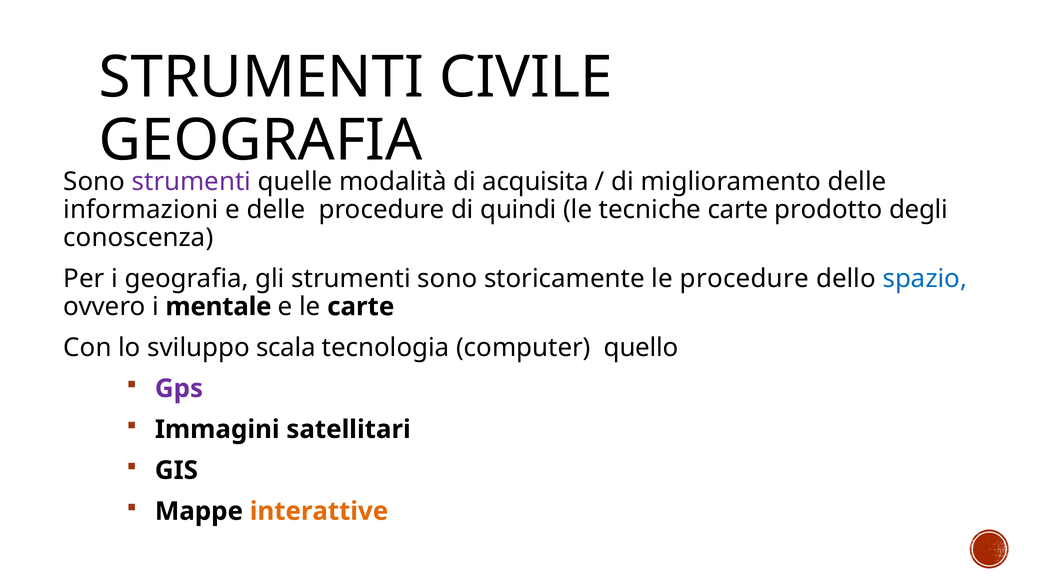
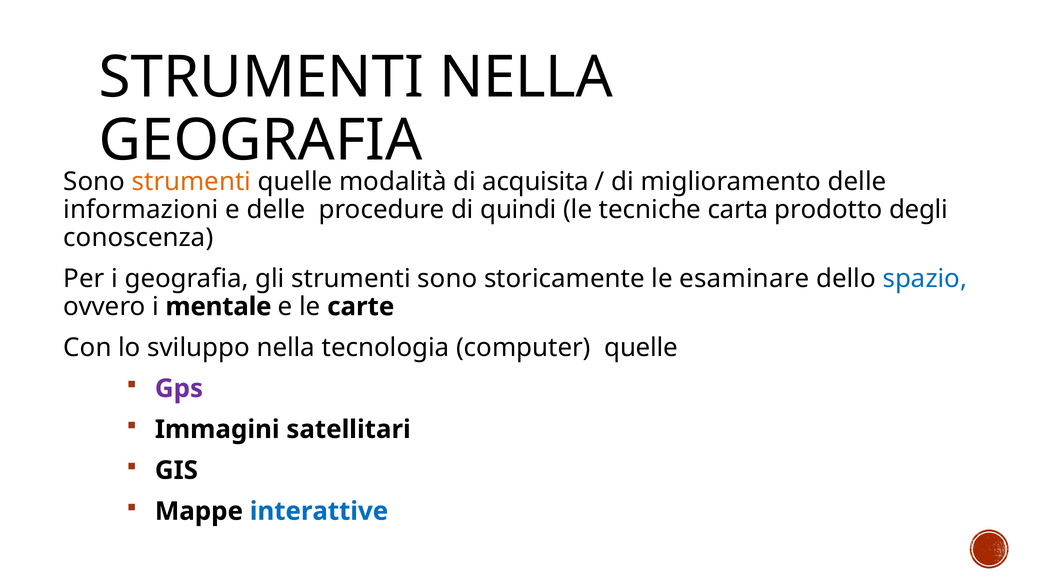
STRUMENTI CIVILE: CIVILE -> NELLA
strumenti at (191, 182) colour: purple -> orange
tecniche carte: carte -> carta
le procedure: procedure -> esaminare
sviluppo scala: scala -> nella
computer quello: quello -> quelle
interattive colour: orange -> blue
